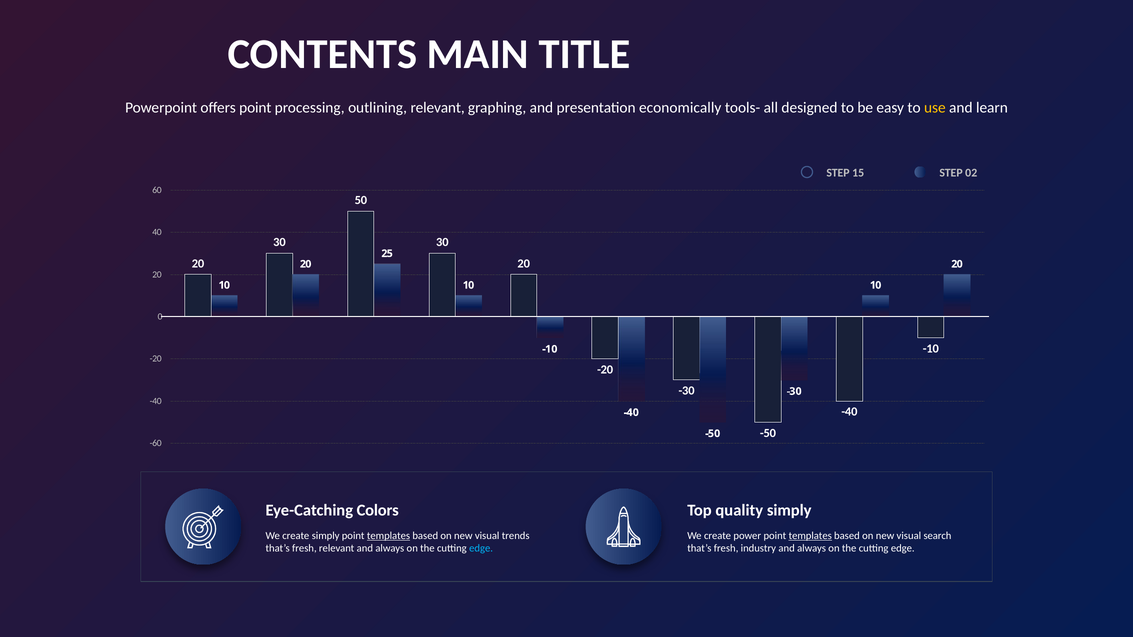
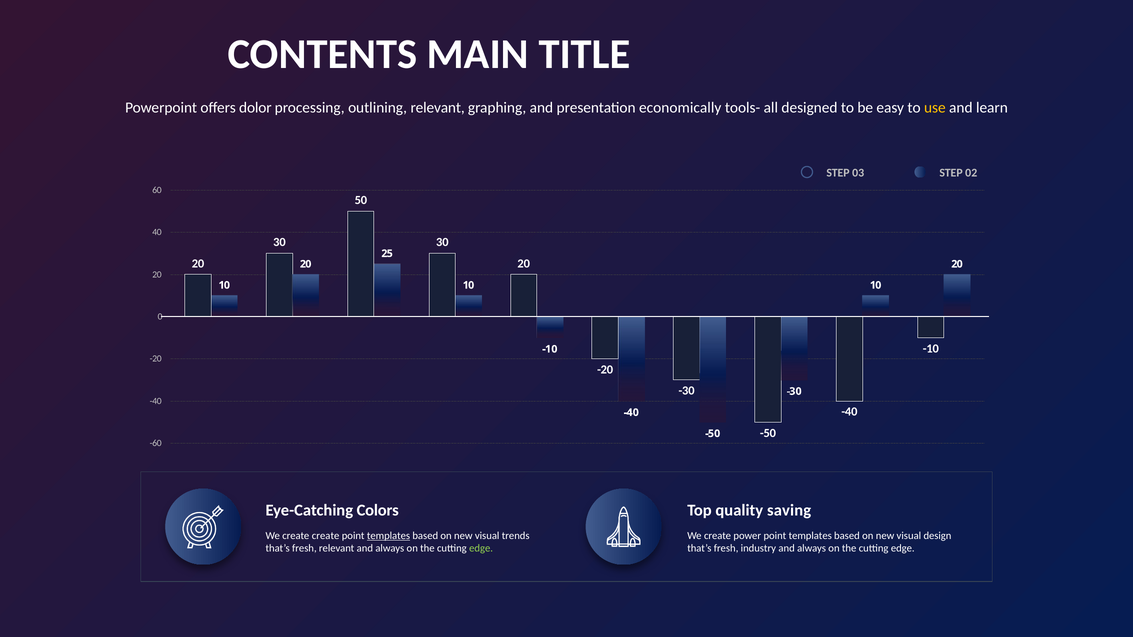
offers point: point -> dolor
15: 15 -> 03
quality simply: simply -> saving
create simply: simply -> create
templates at (810, 536) underline: present -> none
search: search -> design
edge at (481, 549) colour: light blue -> light green
